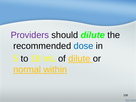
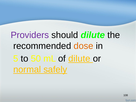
dose colour: blue -> orange
18: 18 -> 50
within: within -> safely
